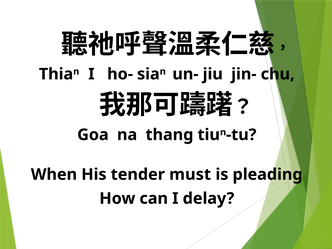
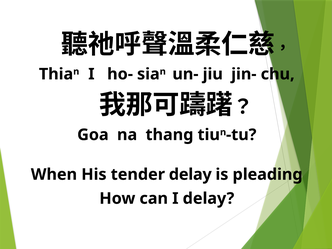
tender must: must -> delay
